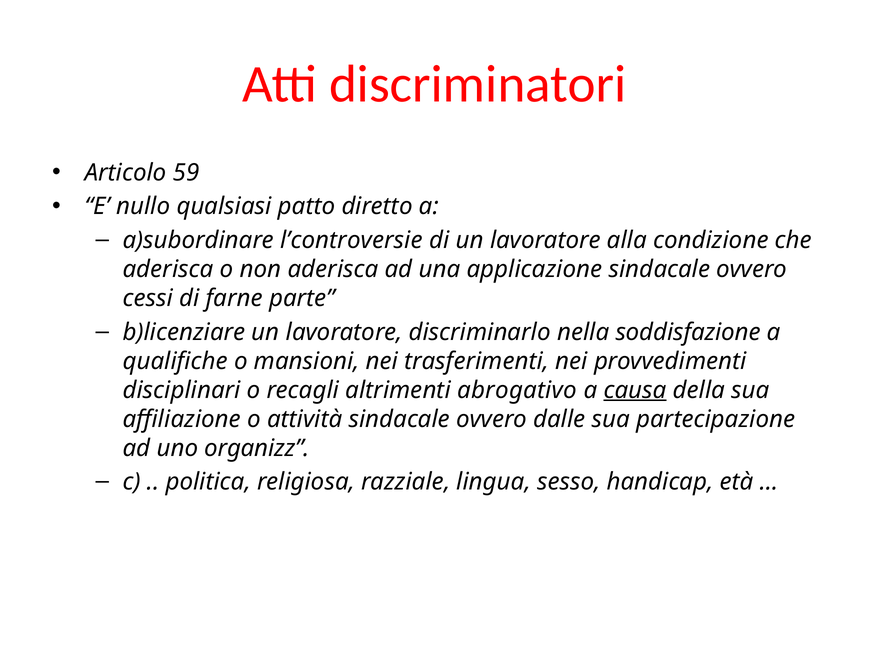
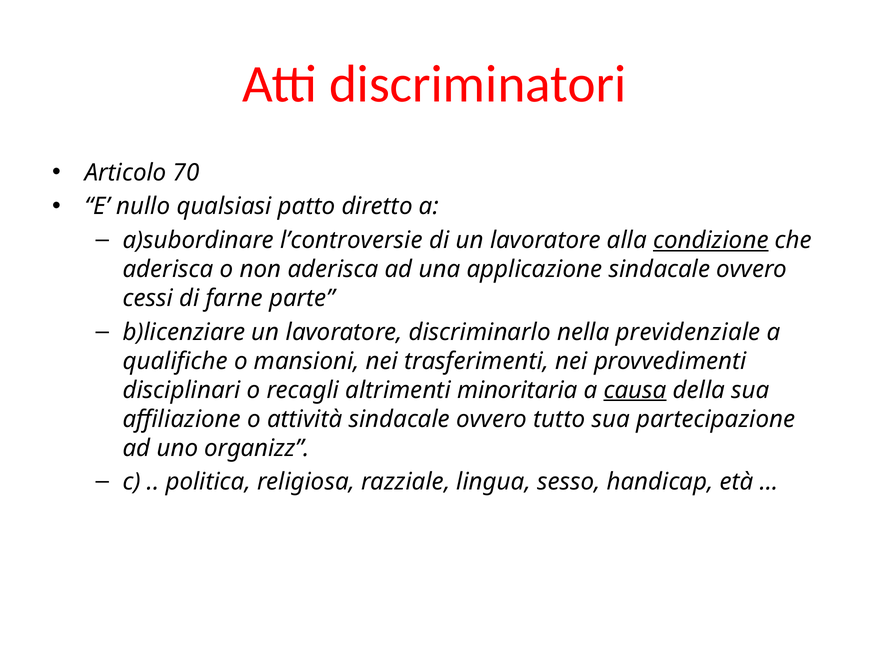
59: 59 -> 70
condizione underline: none -> present
soddisfazione: soddisfazione -> previdenziale
abrogativo: abrogativo -> minoritaria
dalle: dalle -> tutto
